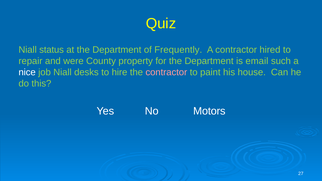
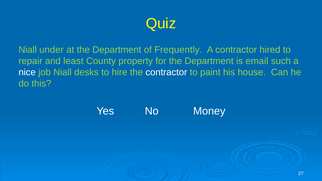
status: status -> under
were: were -> least
contractor at (166, 72) colour: pink -> white
Motors: Motors -> Money
